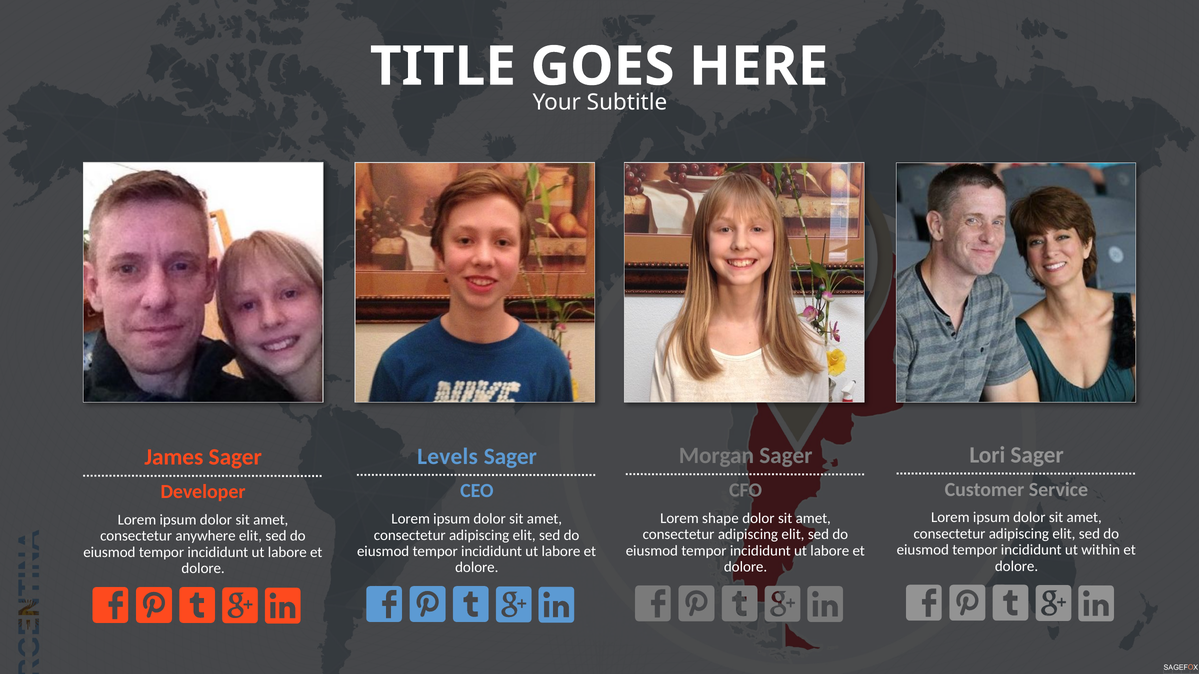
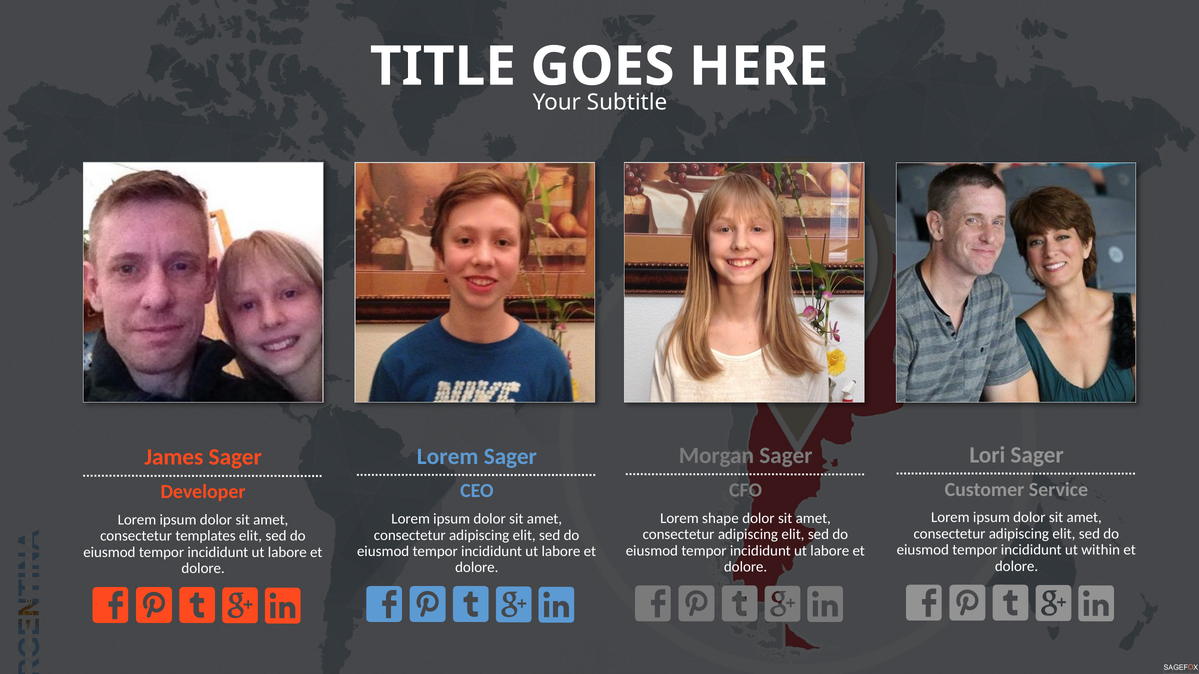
Levels at (448, 457): Levels -> Lorem
anywhere: anywhere -> templates
